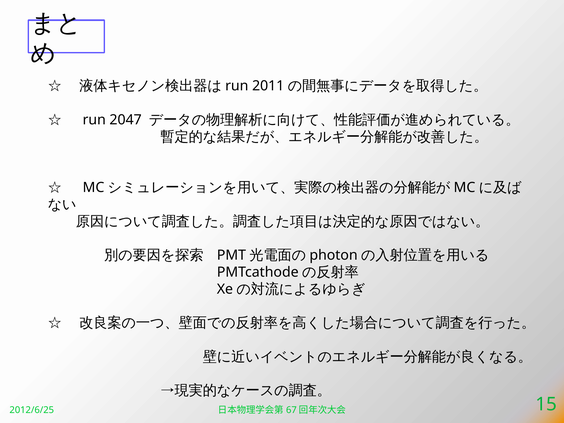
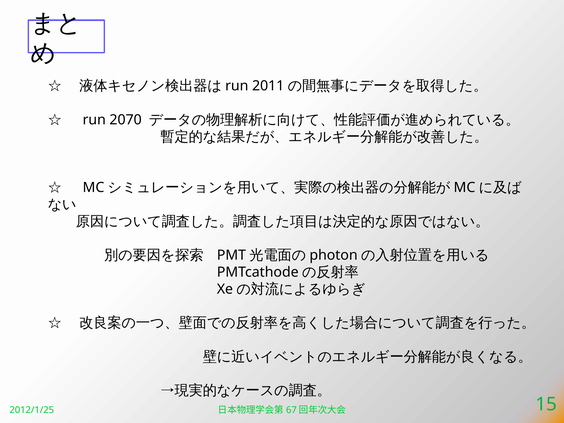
2047: 2047 -> 2070
2012/6/25: 2012/6/25 -> 2012/1/25
